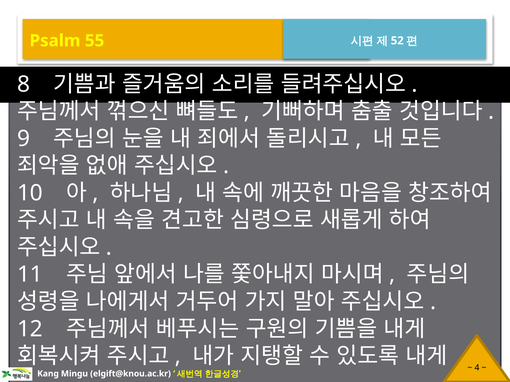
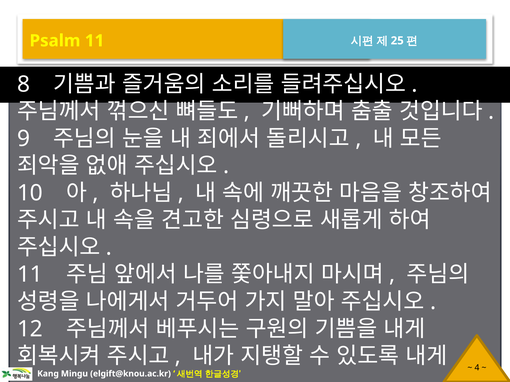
Psalm 55: 55 -> 11
52: 52 -> 25
